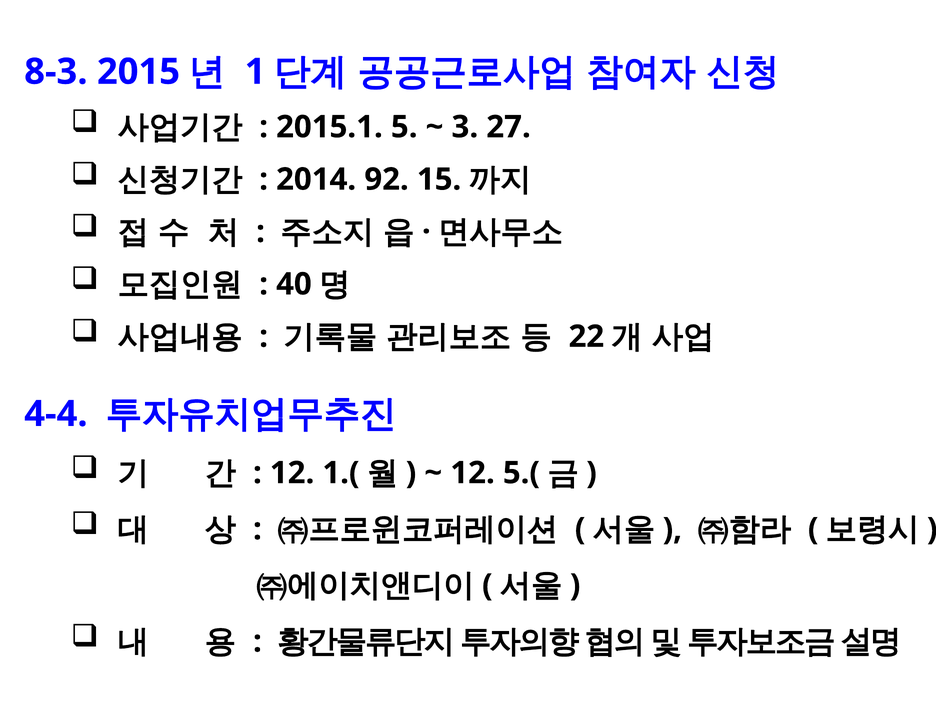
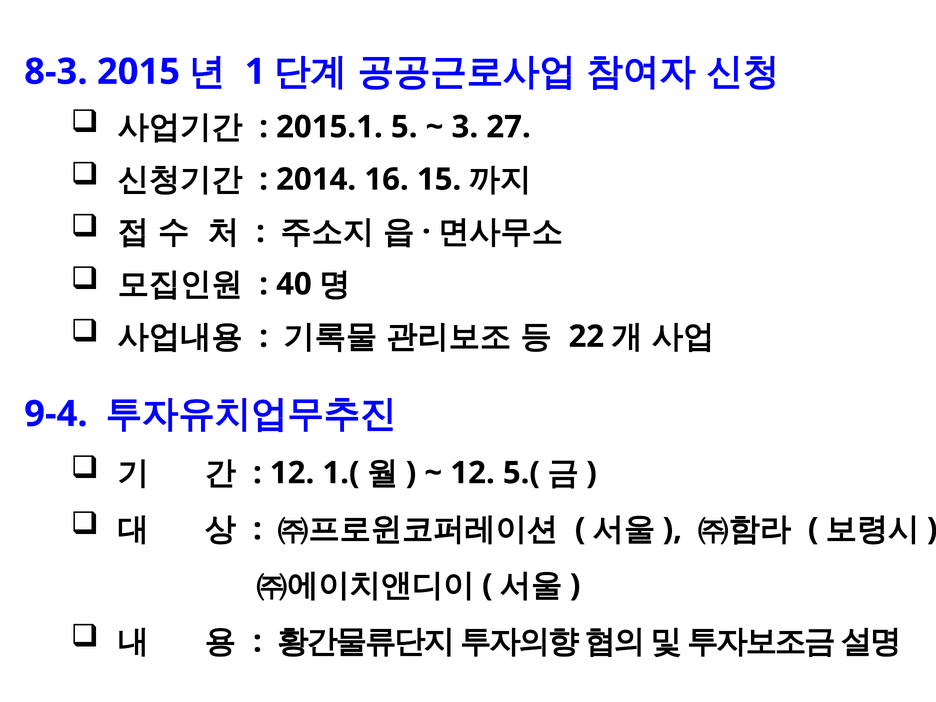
92: 92 -> 16
4-4: 4-4 -> 9-4
